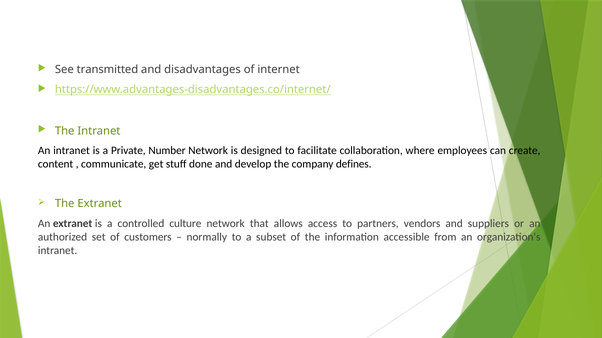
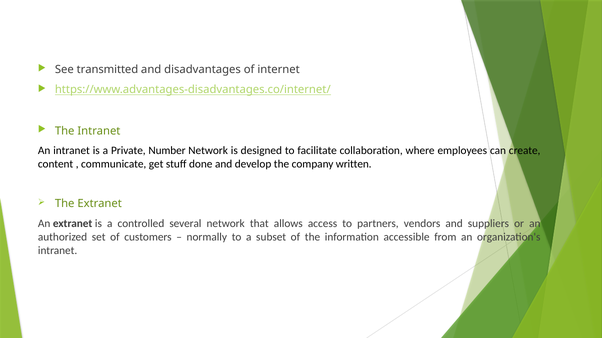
defines: defines -> written
culture: culture -> several
